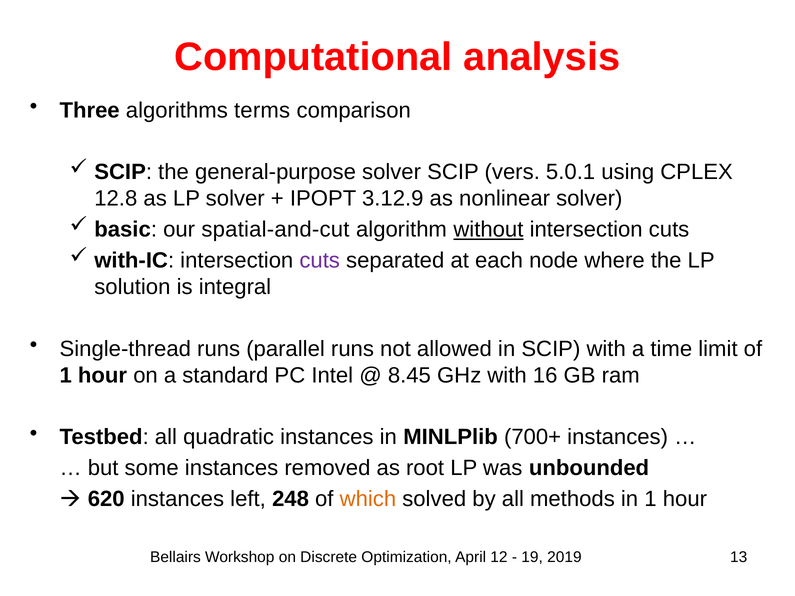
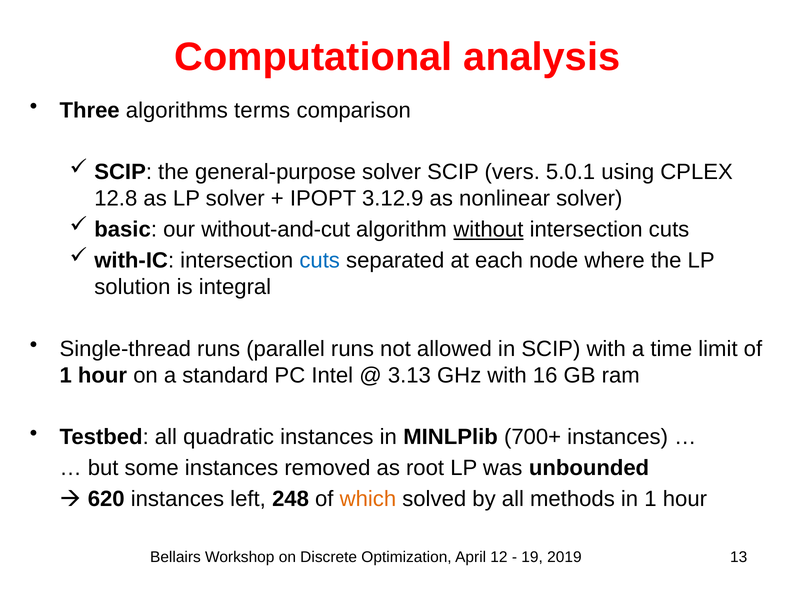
spatial-and-cut: spatial-and-cut -> without-and-cut
cuts at (320, 261) colour: purple -> blue
8.45: 8.45 -> 3.13
